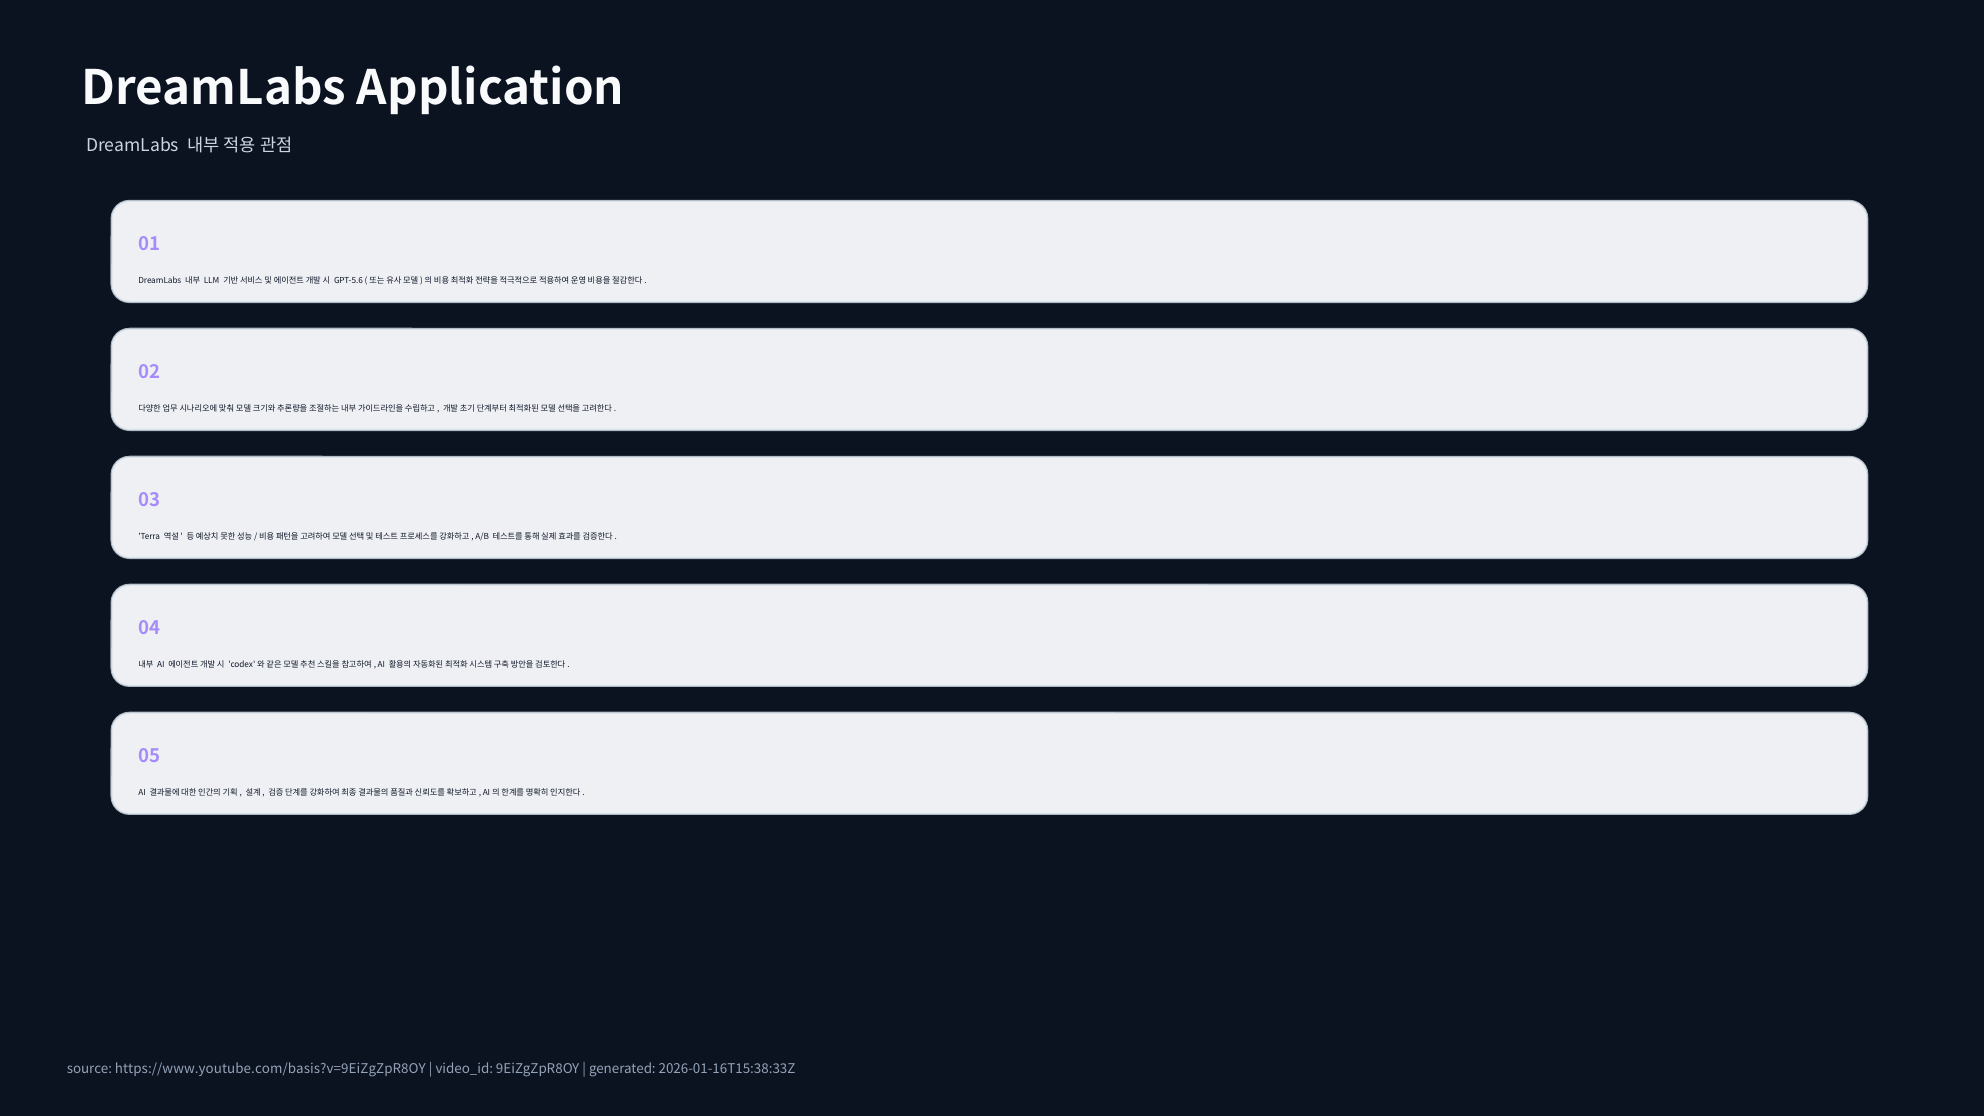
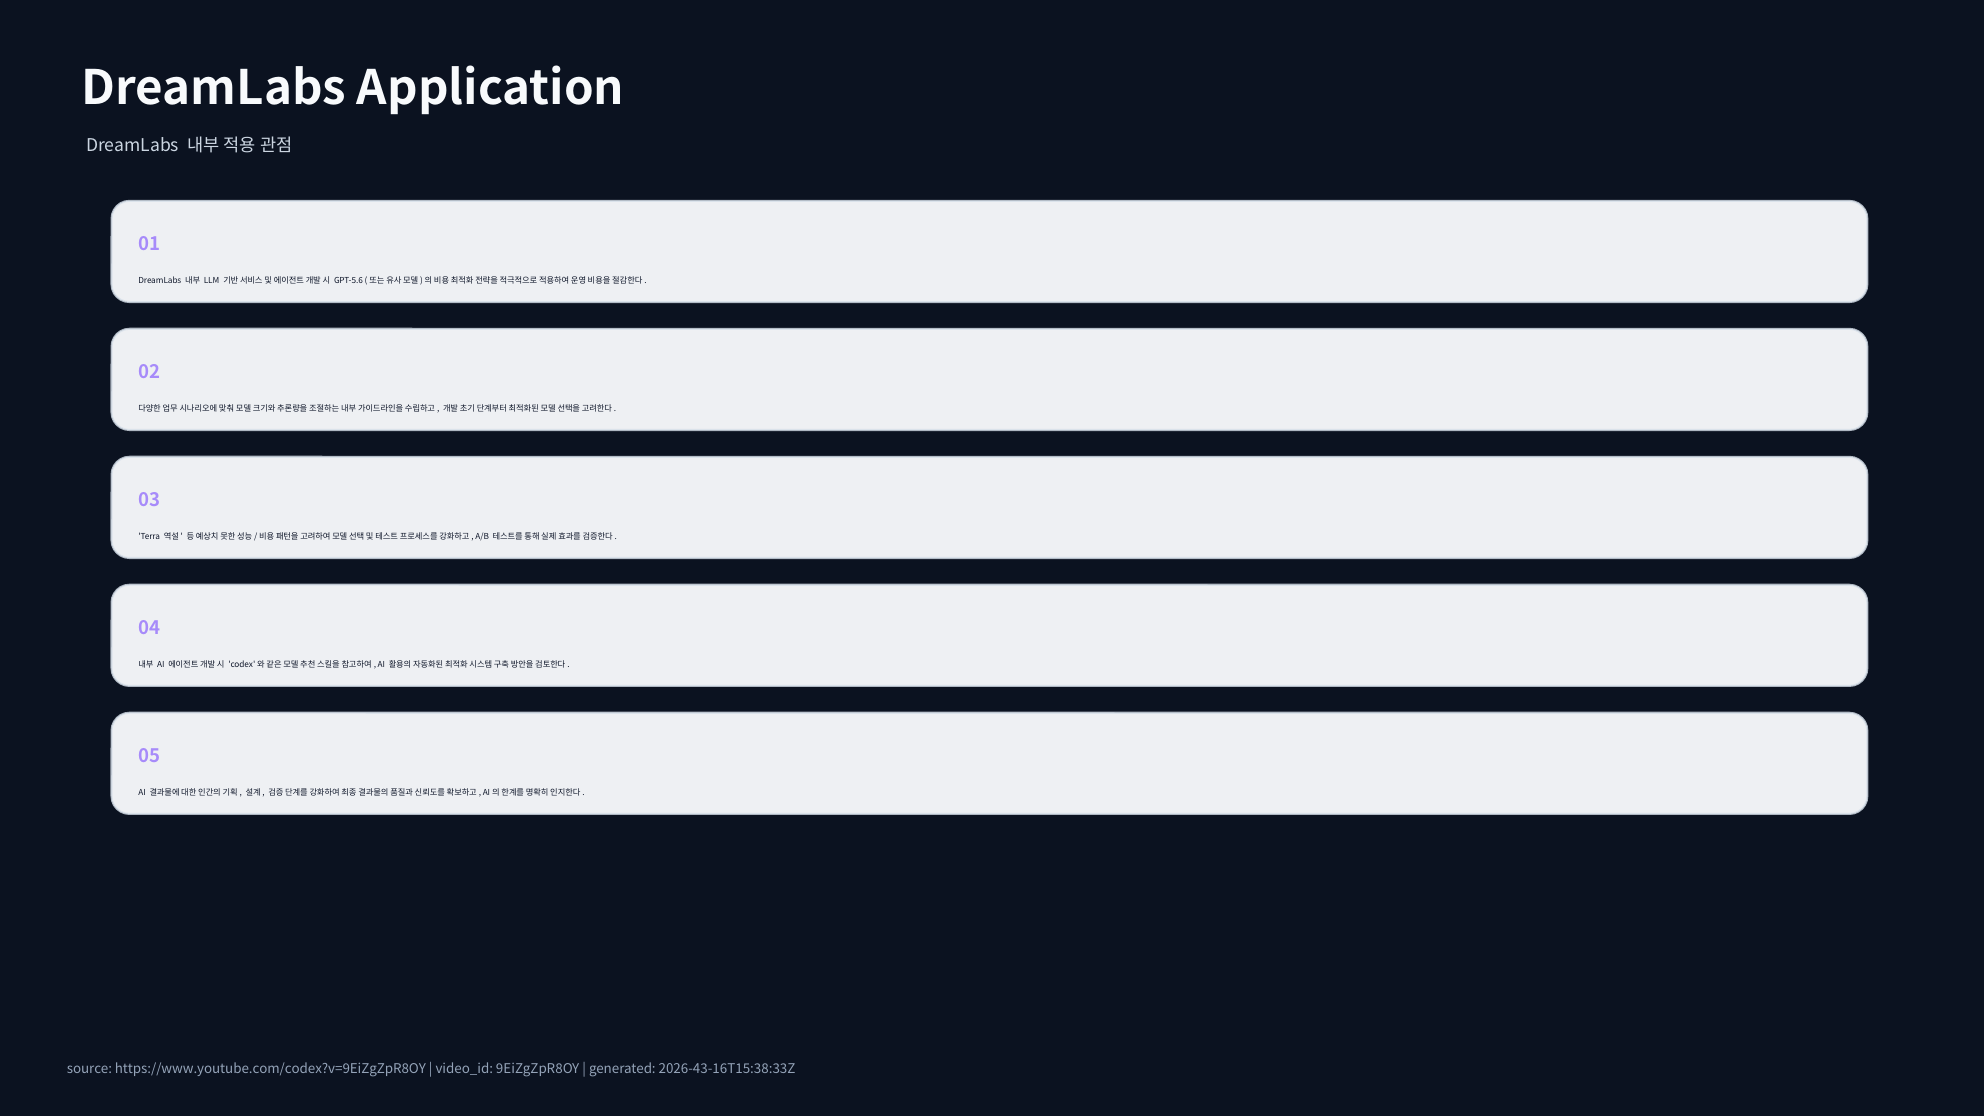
https://www.youtube.com/basis?v=9EiZgZpR8OY: https://www.youtube.com/basis?v=9EiZgZpR8OY -> https://www.youtube.com/codex?v=9EiZgZpR8OY
2026-01-16T15:38:33Z: 2026-01-16T15:38:33Z -> 2026-43-16T15:38:33Z
